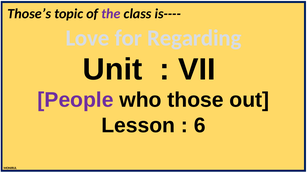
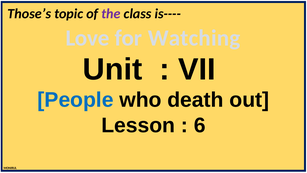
Regarding: Regarding -> Watching
People colour: purple -> blue
those: those -> death
